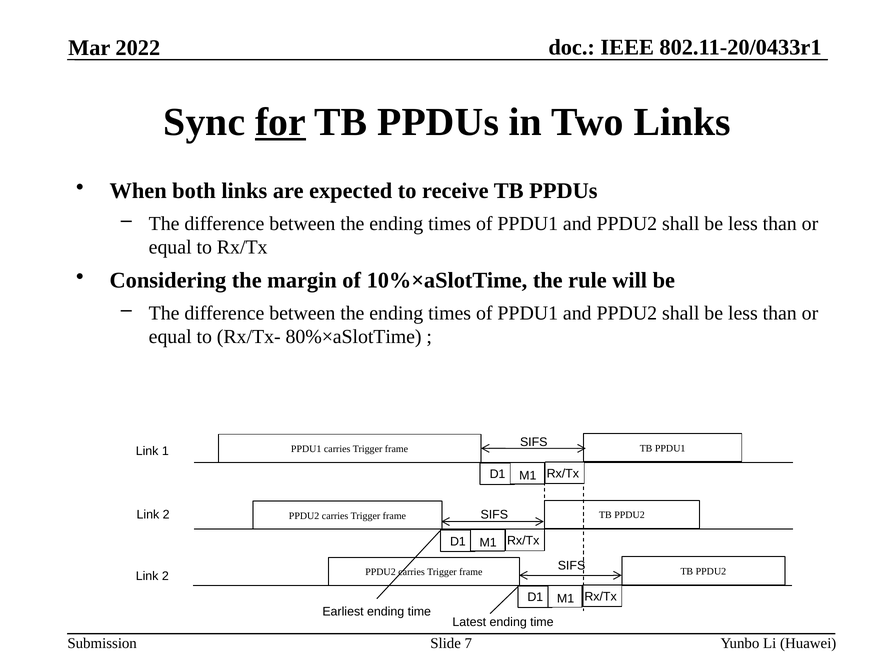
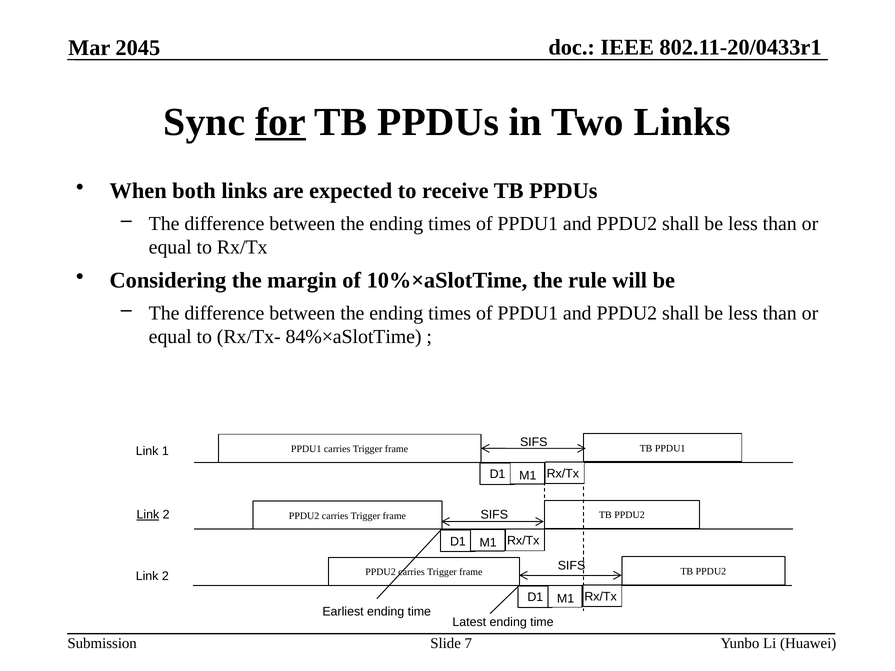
2022: 2022 -> 2045
80%×aSlotTime: 80%×aSlotTime -> 84%×aSlotTime
Link at (148, 515) underline: none -> present
